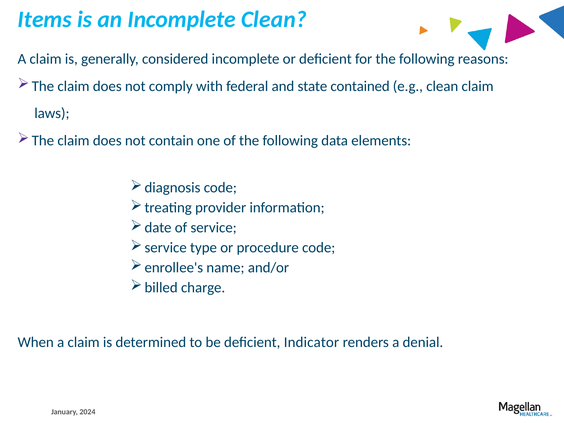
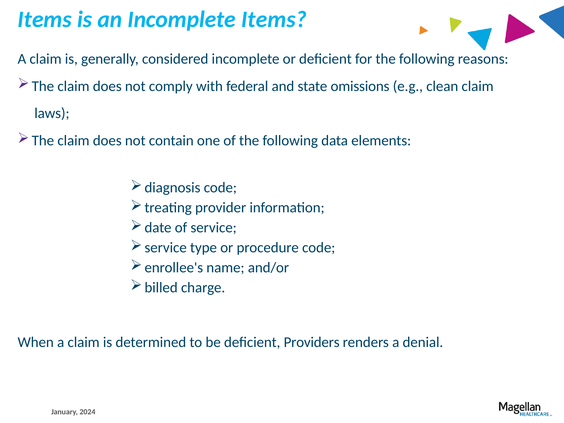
Incomplete Clean: Clean -> Items
contained: contained -> omissions
Indicator: Indicator -> Providers
